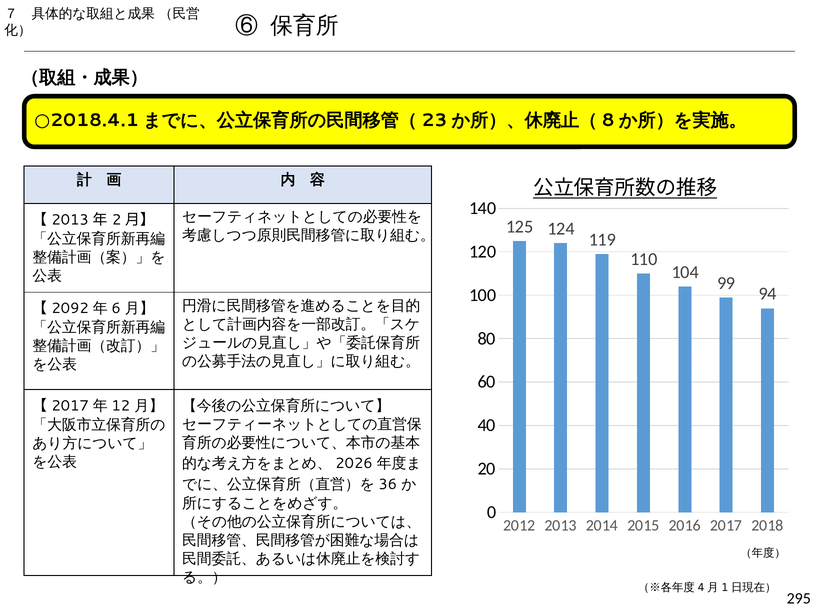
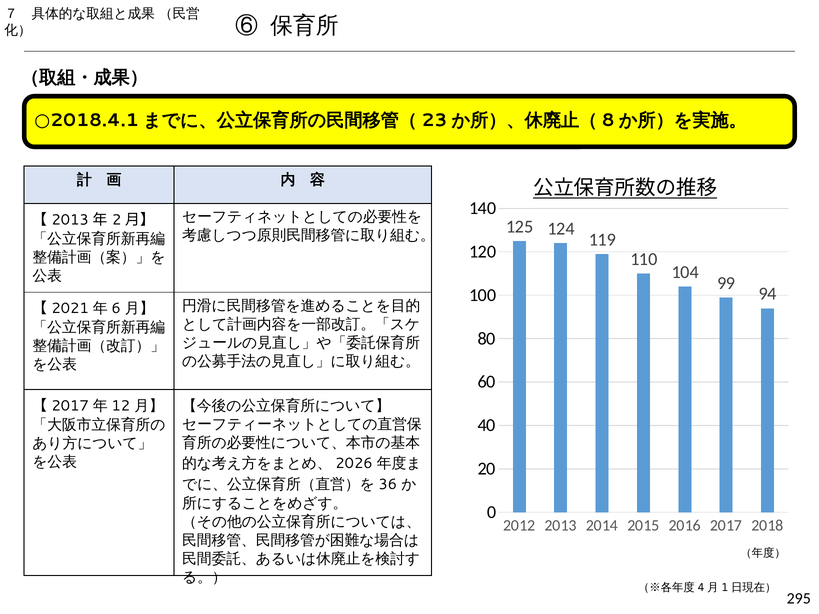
2092: 2092 -> 2021
